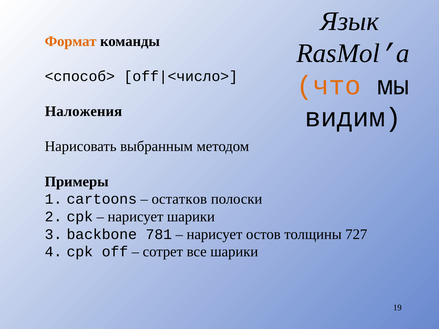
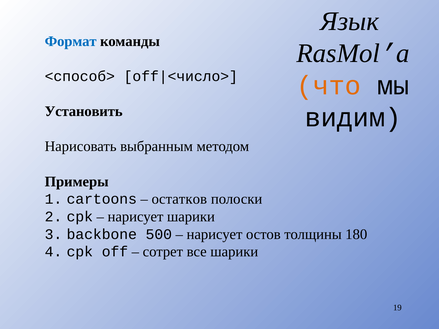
Формат colour: orange -> blue
Наложения: Наложения -> Установить
781: 781 -> 500
727: 727 -> 180
